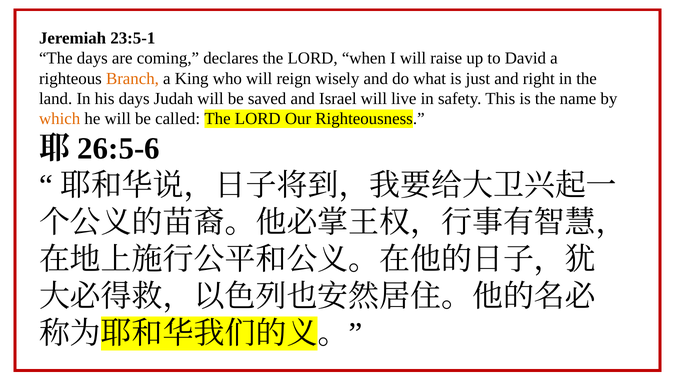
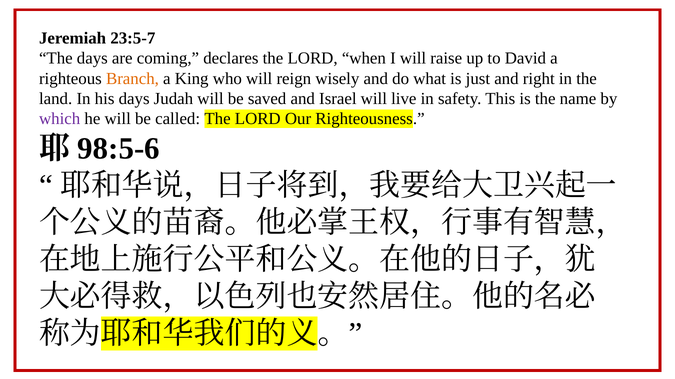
23:5-1: 23:5-1 -> 23:5-7
which colour: orange -> purple
26:5-6: 26:5-6 -> 98:5-6
